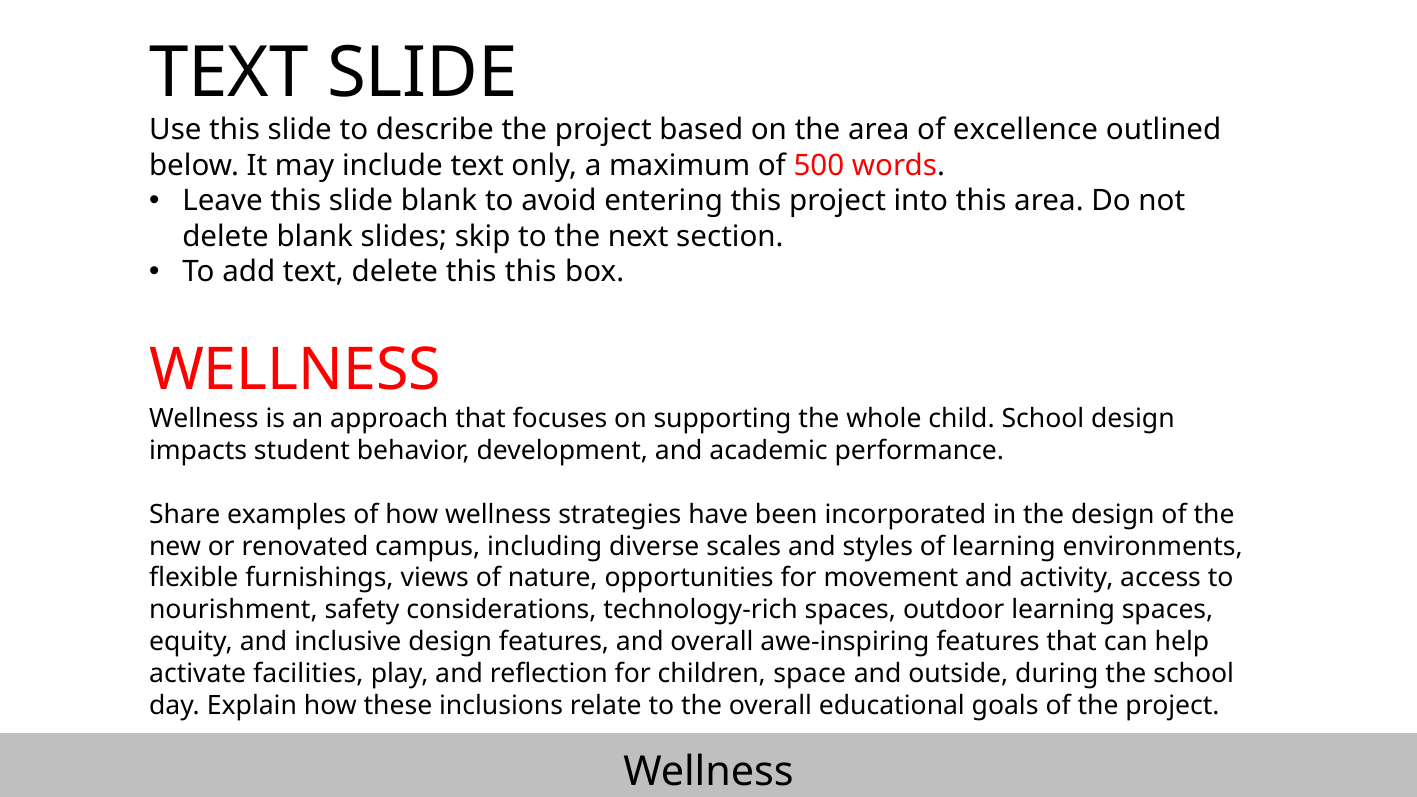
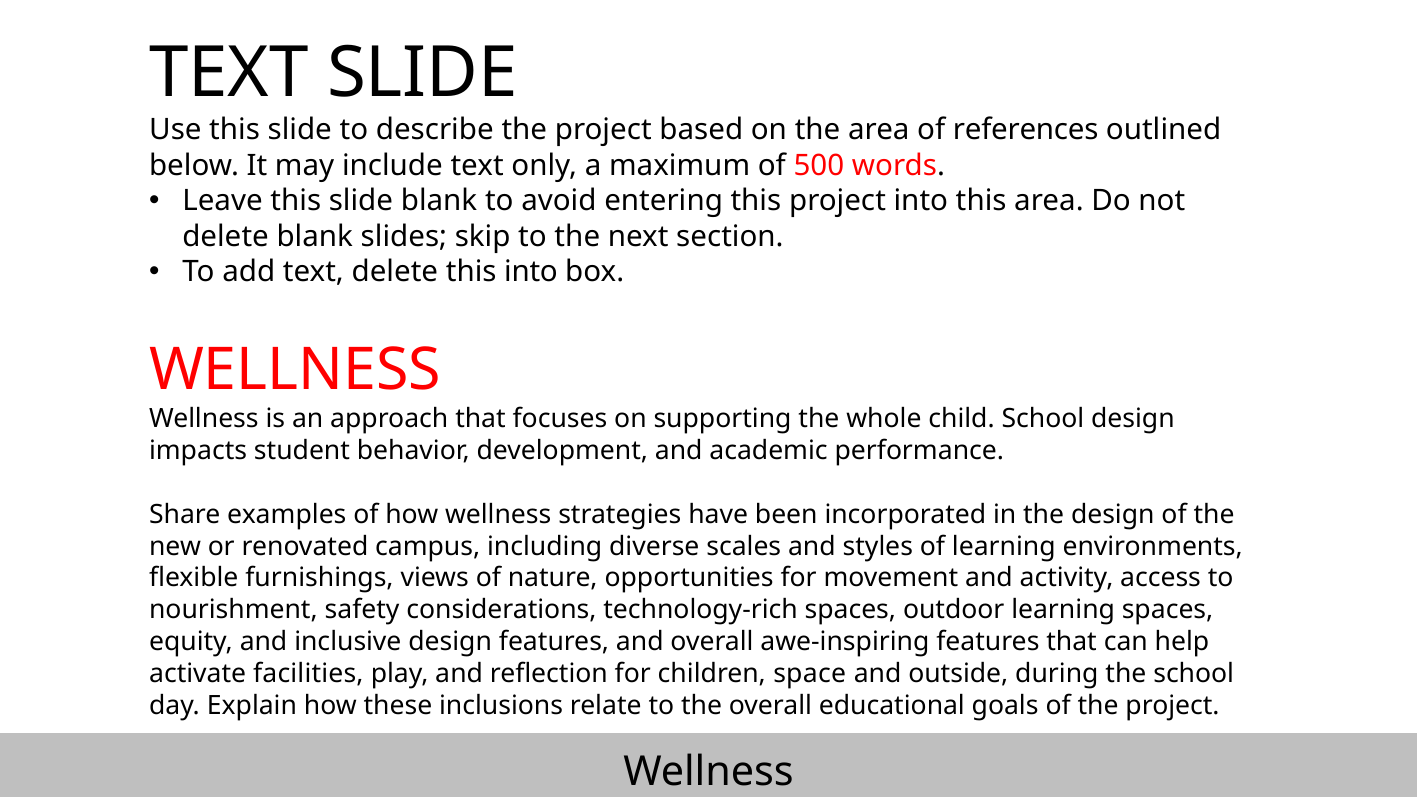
excellence: excellence -> references
this this: this -> into
